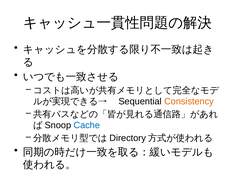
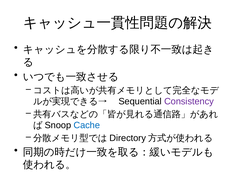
Consistency colour: orange -> purple
